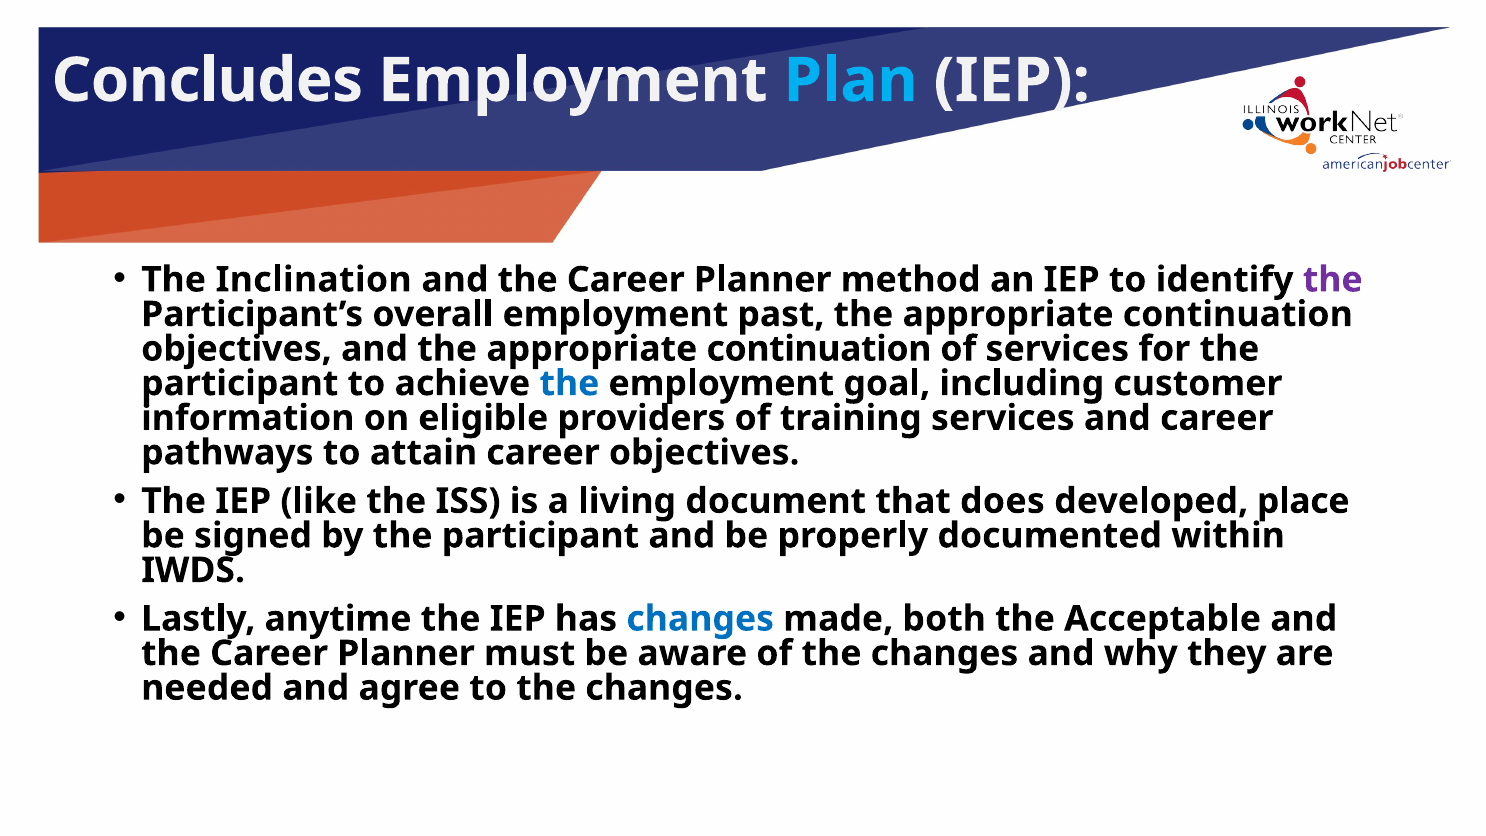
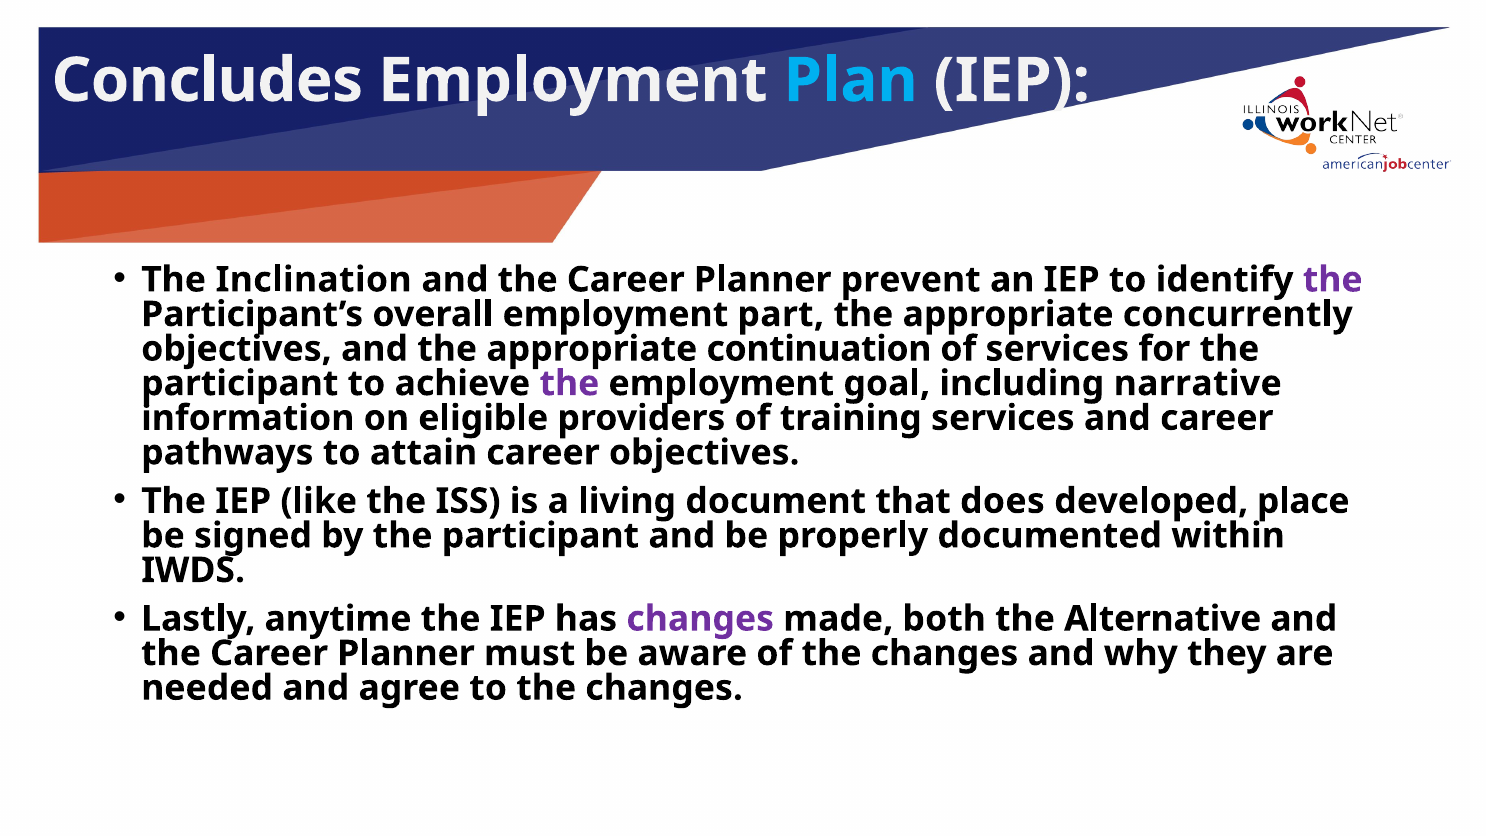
method: method -> prevent
past: past -> part
continuation at (1238, 314): continuation -> concurrently
the at (569, 383) colour: blue -> purple
customer: customer -> narrative
changes at (700, 619) colour: blue -> purple
Acceptable: Acceptable -> Alternative
